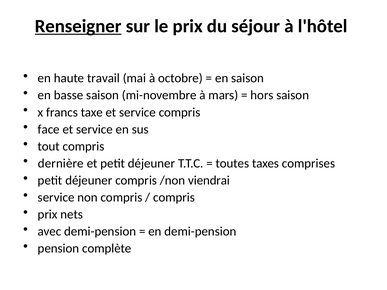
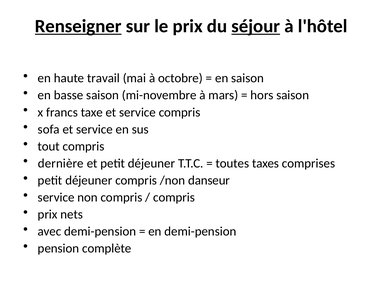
séjour underline: none -> present
face: face -> sofa
viendrai: viendrai -> danseur
